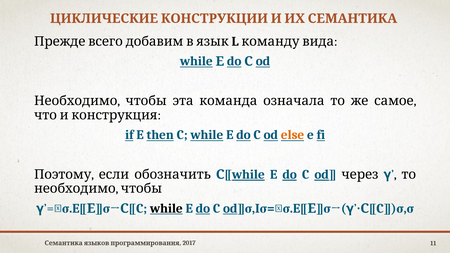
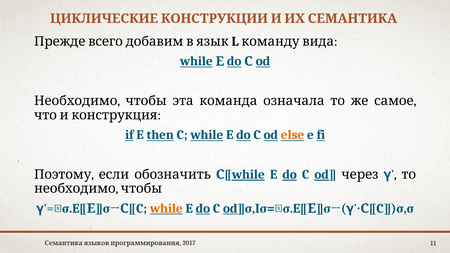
while at (166, 209) colour: black -> orange
